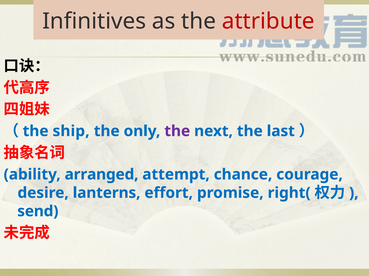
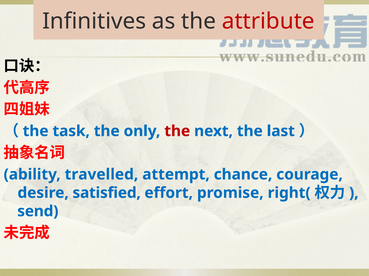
ship: ship -> task
the at (177, 131) colour: purple -> red
arranged: arranged -> travelled
lanterns: lanterns -> satisfied
